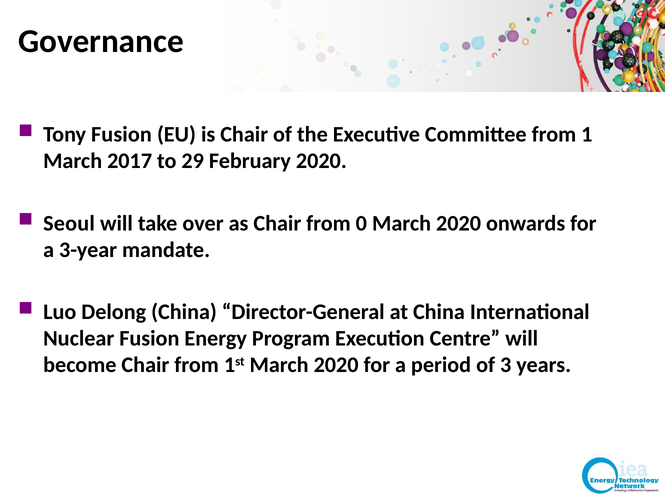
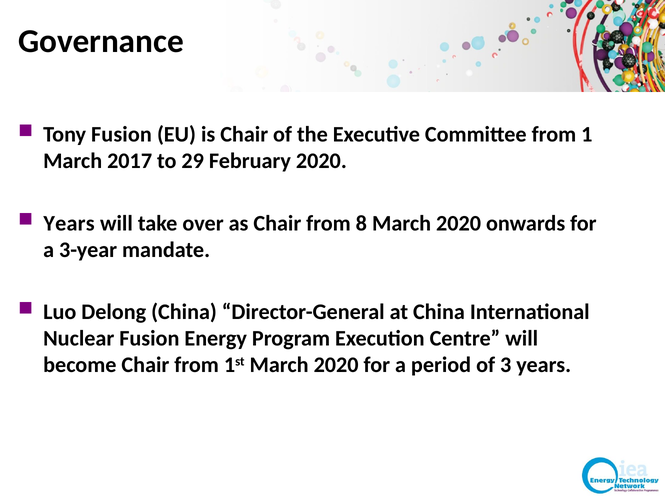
Seoul at (69, 223): Seoul -> Years
0: 0 -> 8
